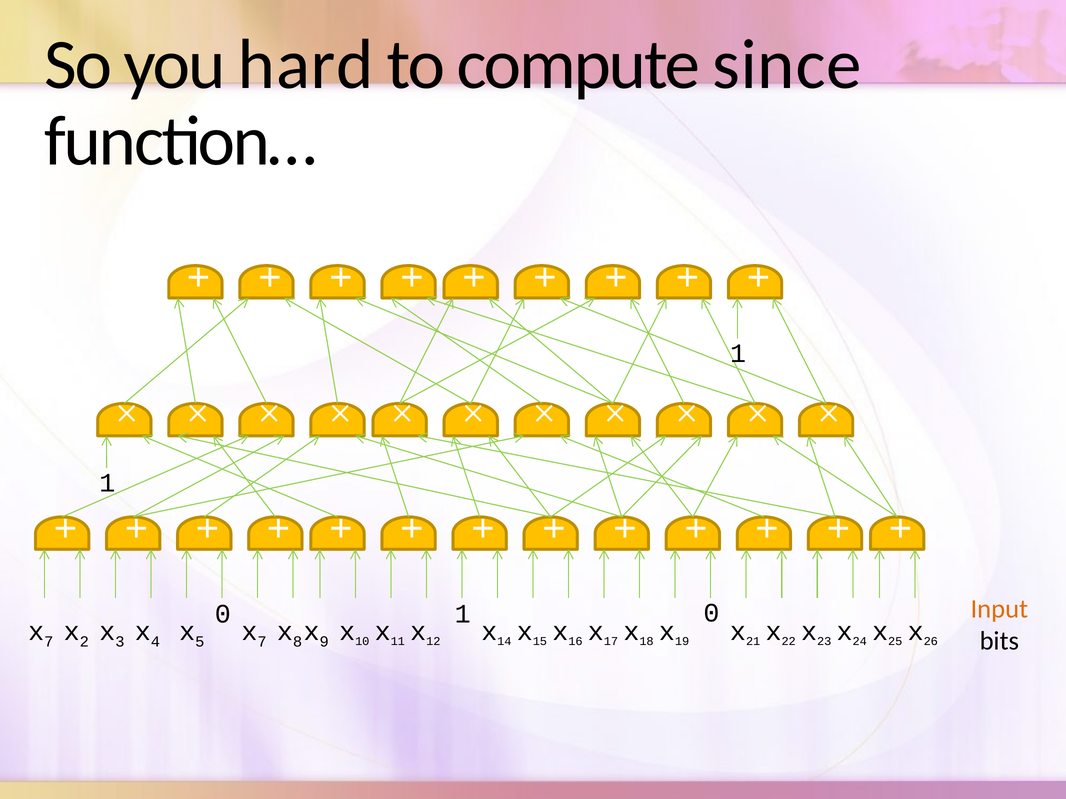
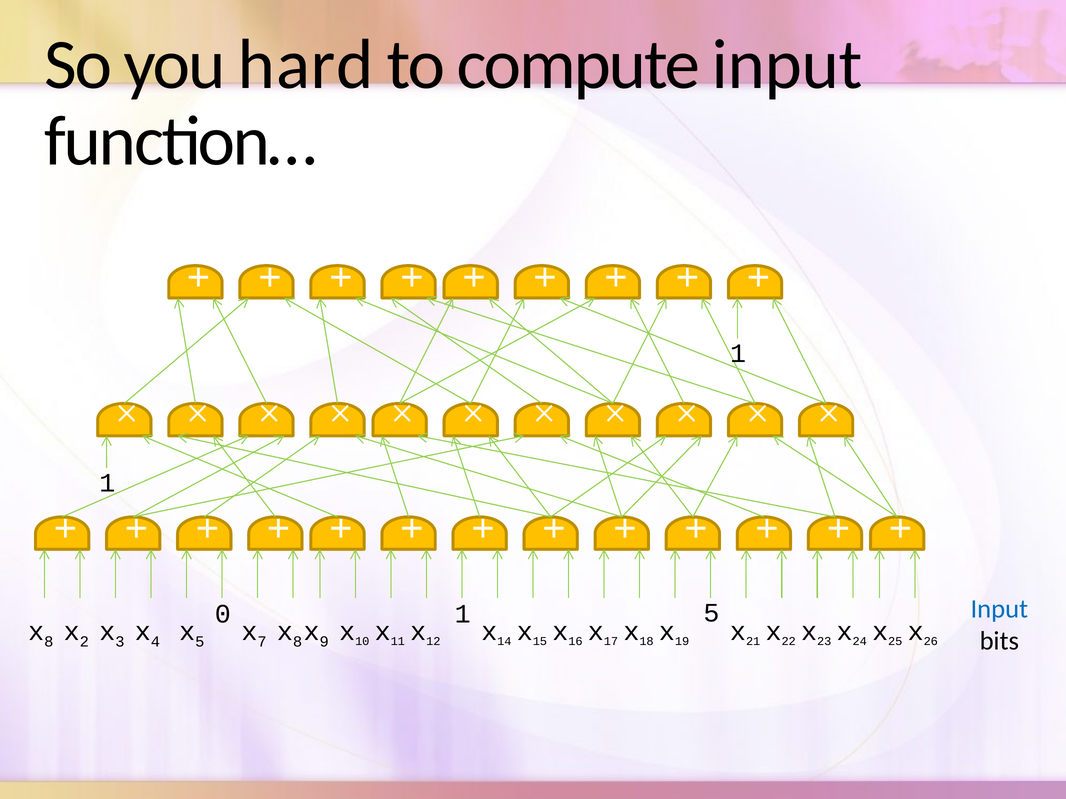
compute since: since -> input
Input at (999, 609) colour: orange -> blue
1 0: 0 -> 5
7 at (49, 642): 7 -> 8
